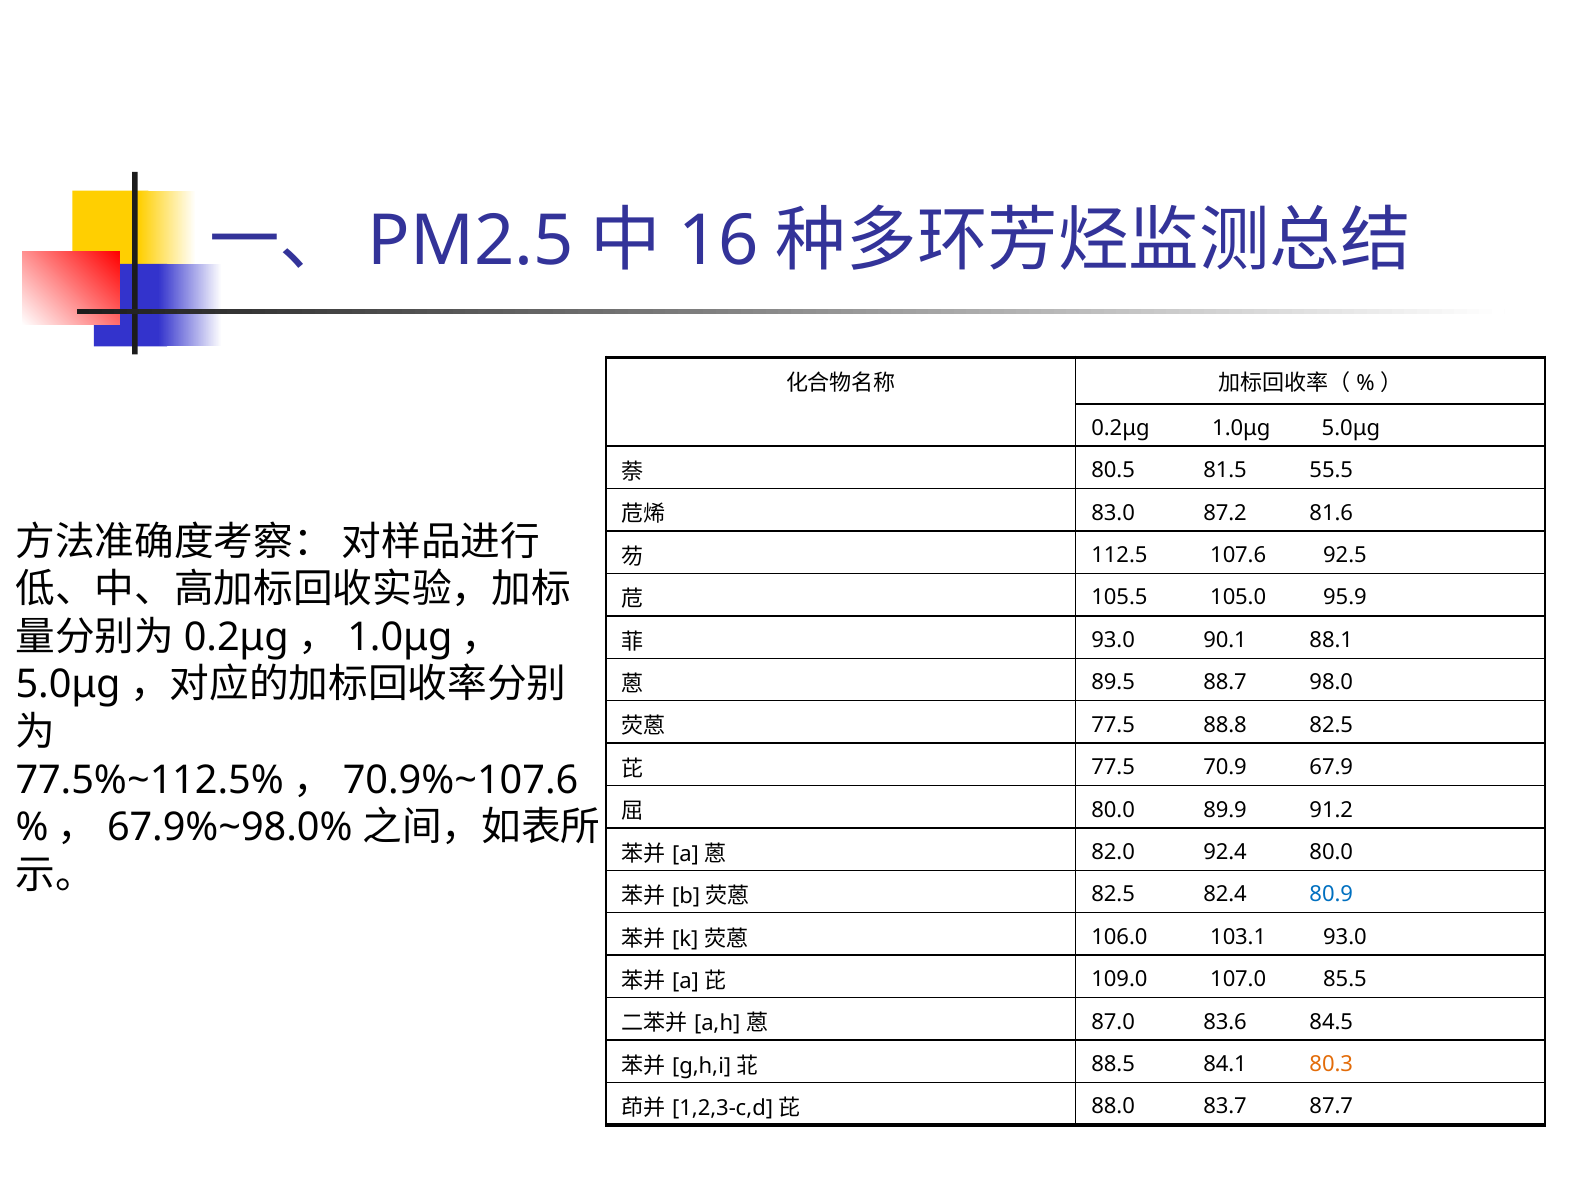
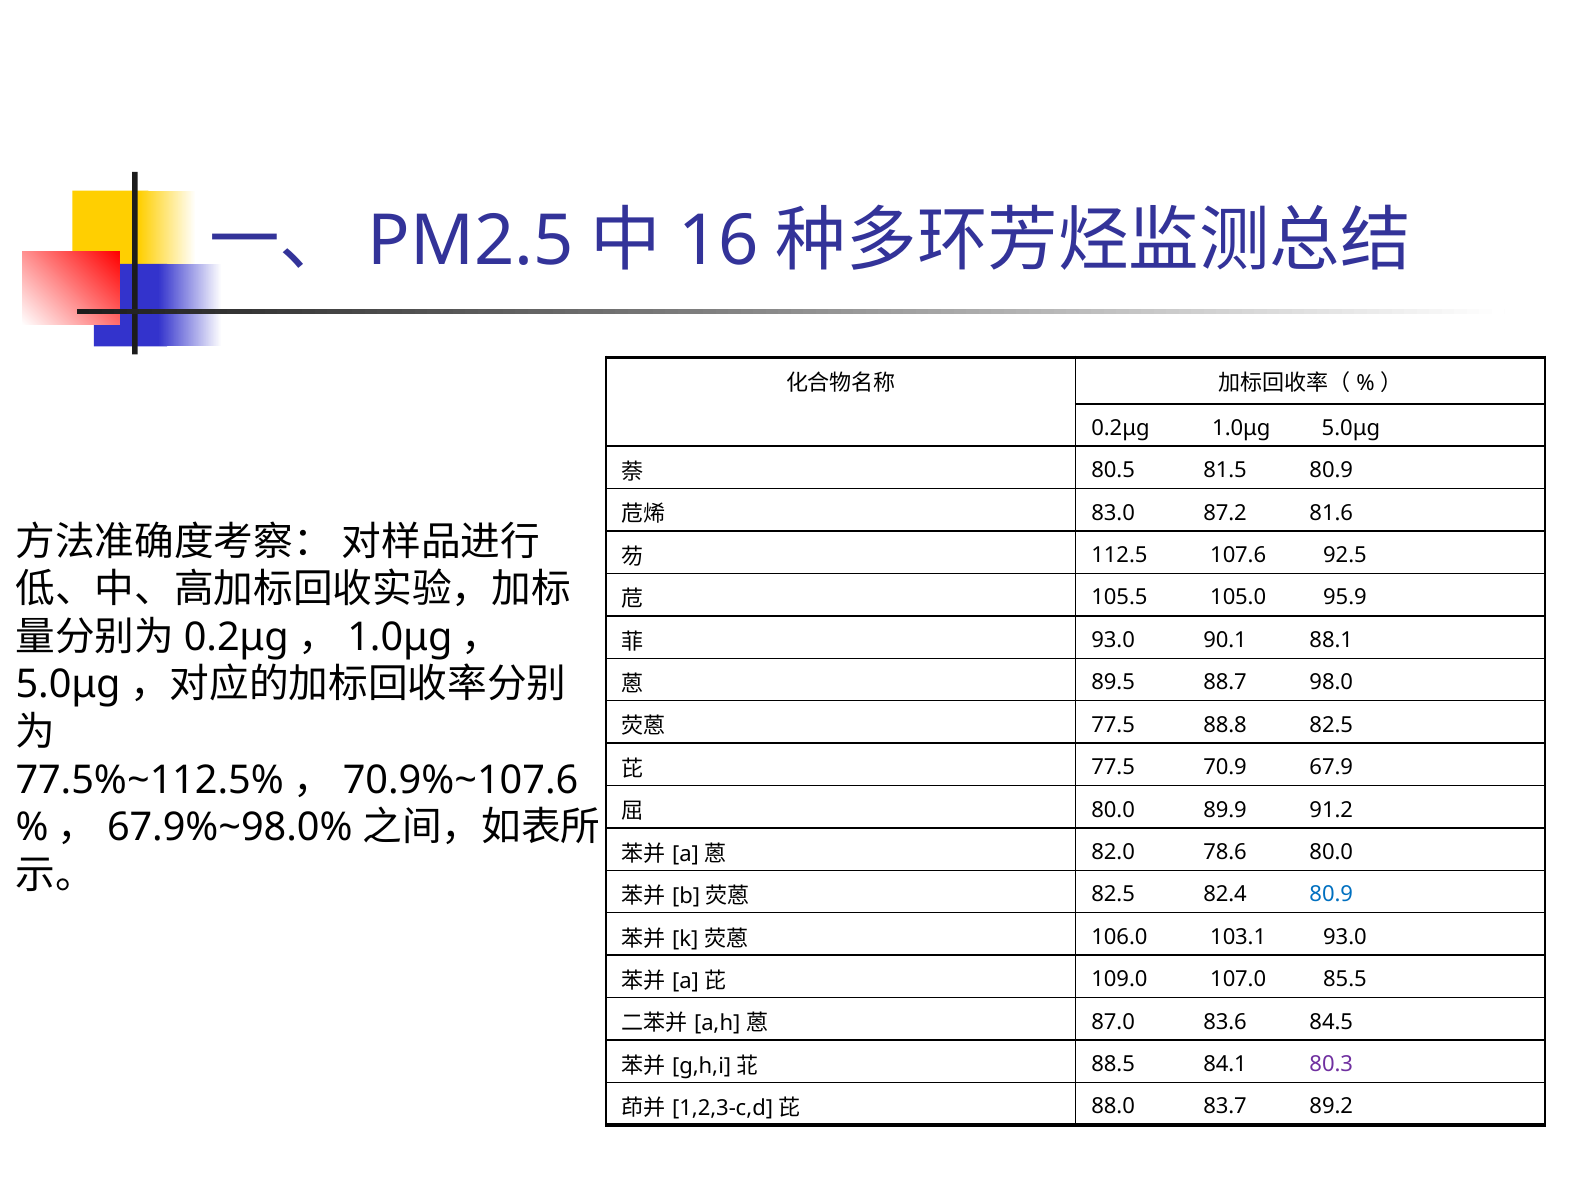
81.5 55.5: 55.5 -> 80.9
92.4: 92.4 -> 78.6
80.3 colour: orange -> purple
87.7: 87.7 -> 89.2
